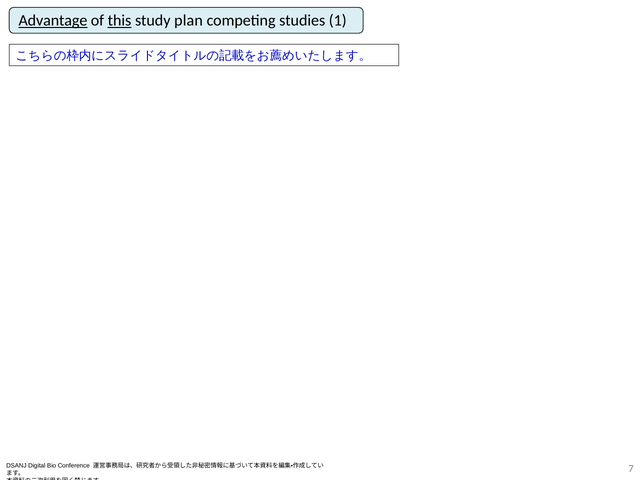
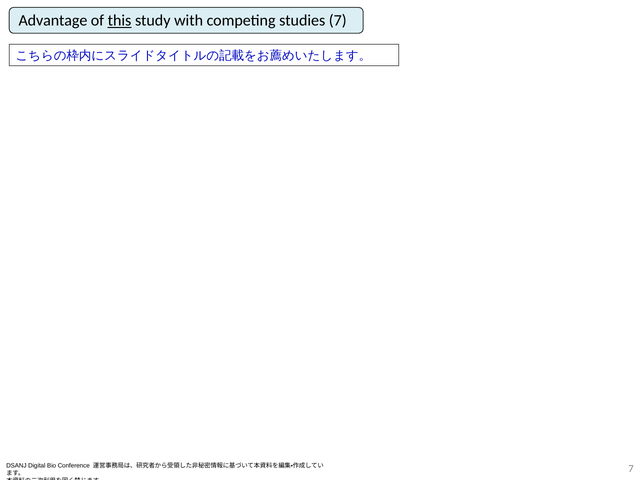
Advantage underline: present -> none
plan: plan -> with
studies 1: 1 -> 7
